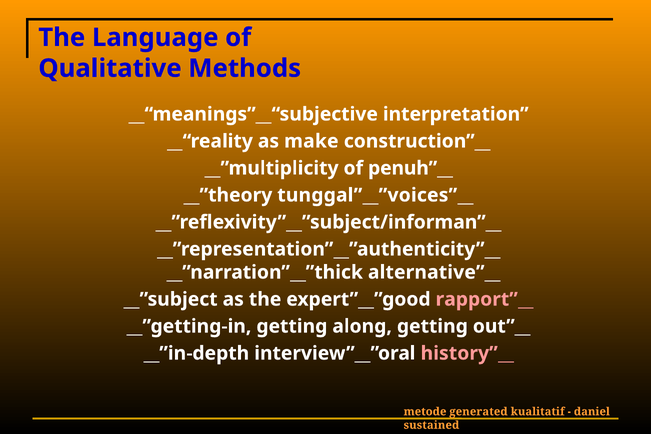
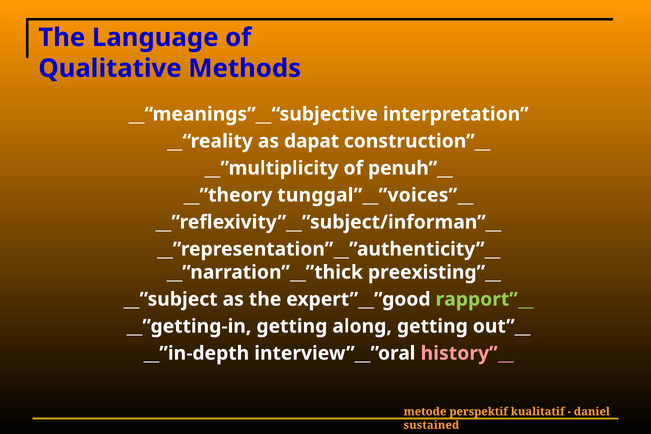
make: make -> dapat
alternative”__: alternative”__ -> preexisting”__
rapport”__ colour: pink -> light green
generated: generated -> perspektif
